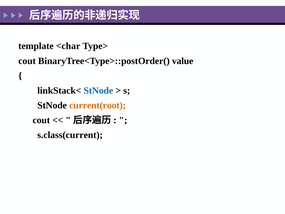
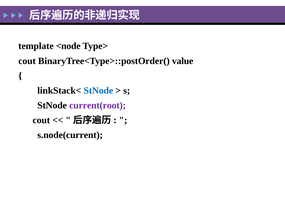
<char: <char -> <node
current(root colour: orange -> purple
s.class(current: s.class(current -> s.node(current
